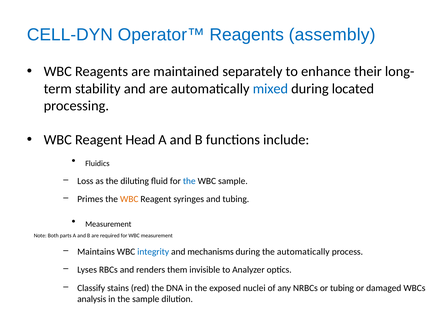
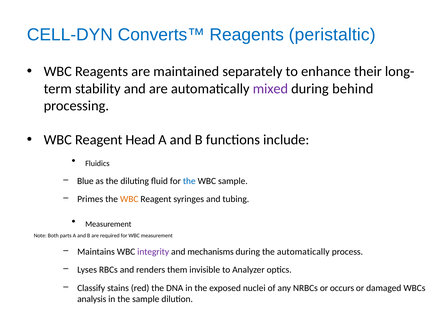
Operator™: Operator™ -> Converts™
assembly: assembly -> peristaltic
mixed colour: blue -> purple
located: located -> behind
Loss: Loss -> Blue
integrity colour: blue -> purple
or tubing: tubing -> occurs
